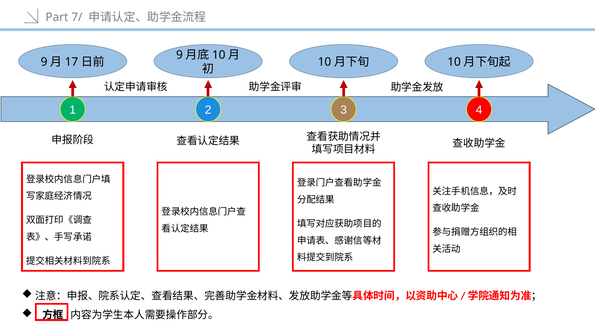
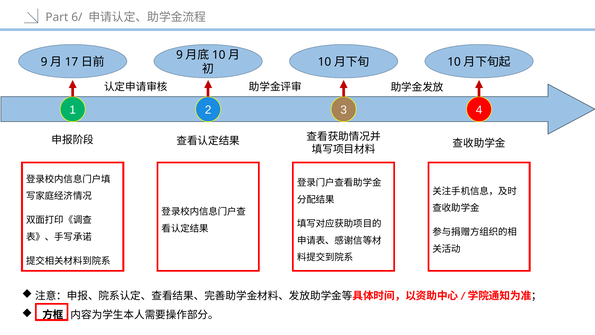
7/: 7/ -> 6/
